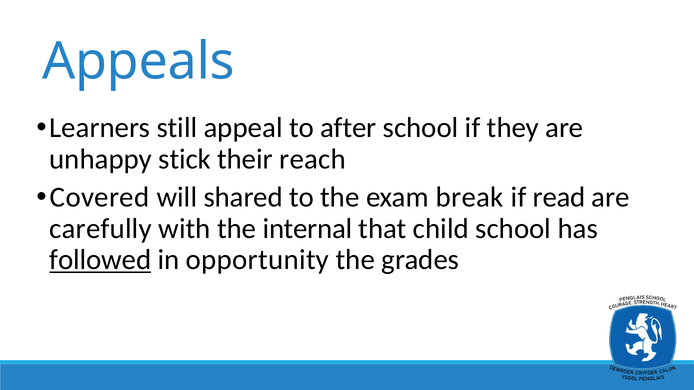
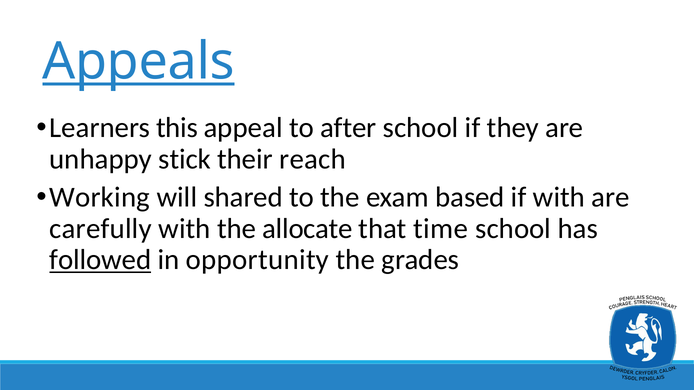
Appeals underline: none -> present
still: still -> this
Covered: Covered -> Working
break: break -> based
if read: read -> with
internal: internal -> allocate
child: child -> time
